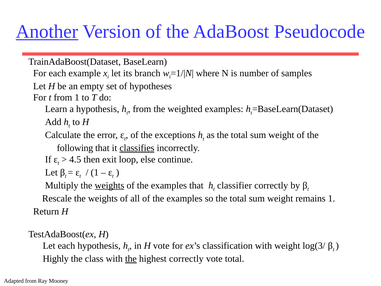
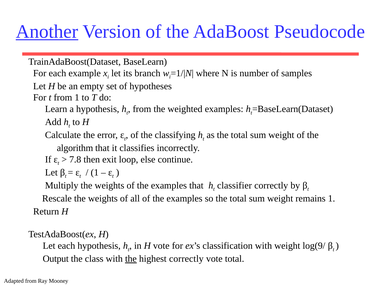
exceptions: exceptions -> classifying
following: following -> algorithm
classifies underline: present -> none
4.5: 4.5 -> 7.8
weights at (109, 185) underline: present -> none
log(3/: log(3/ -> log(9/
Highly: Highly -> Output
